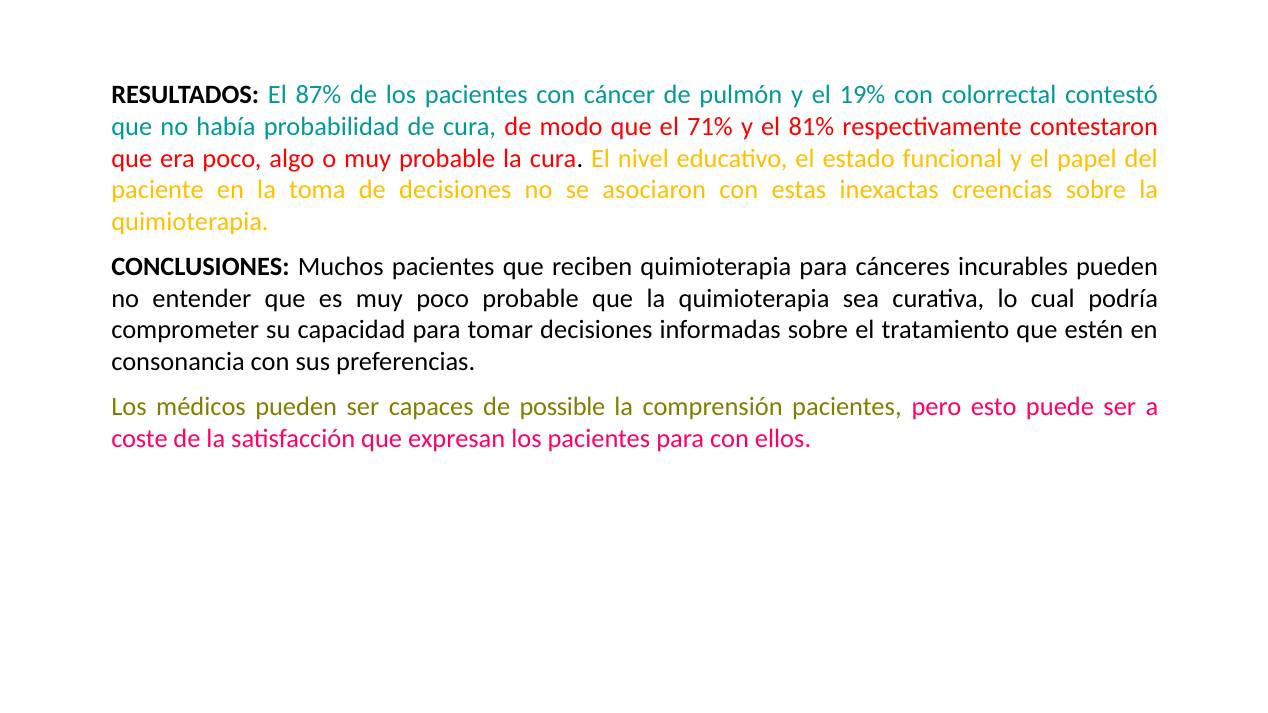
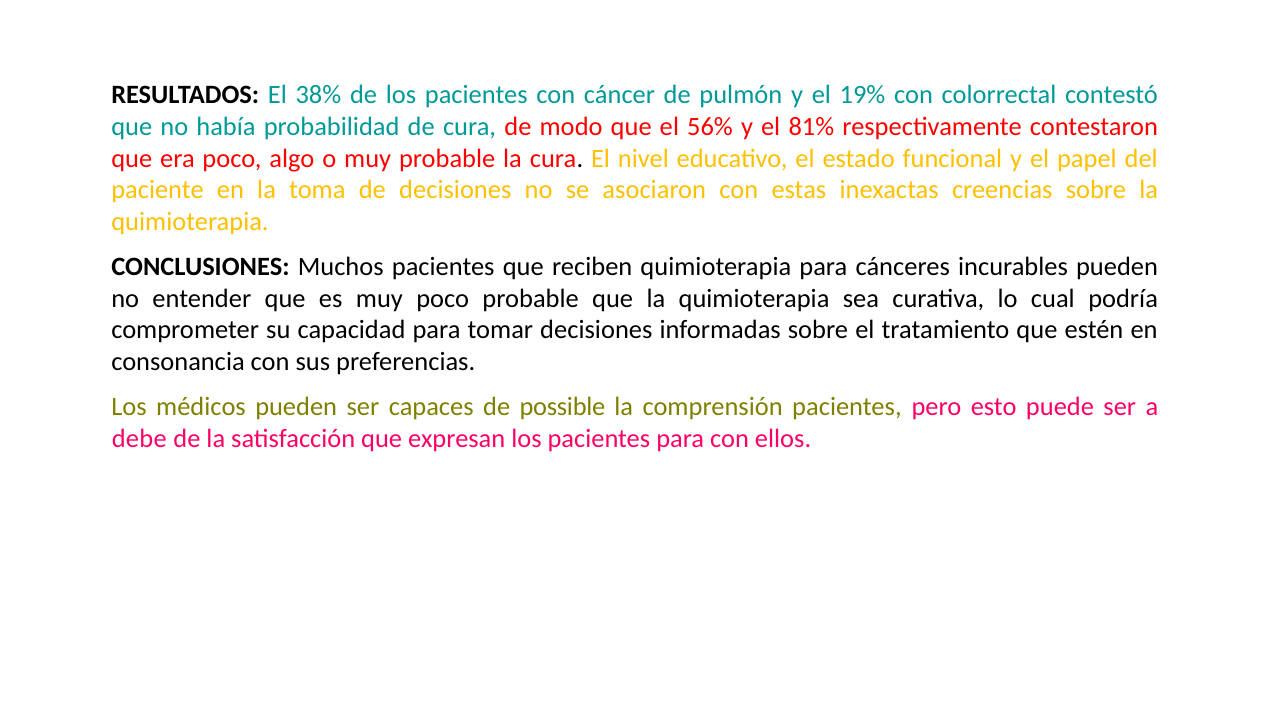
87%: 87% -> 38%
71%: 71% -> 56%
coste: coste -> debe
